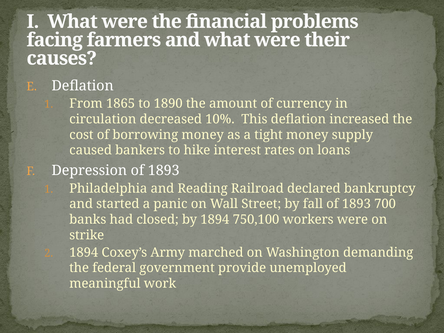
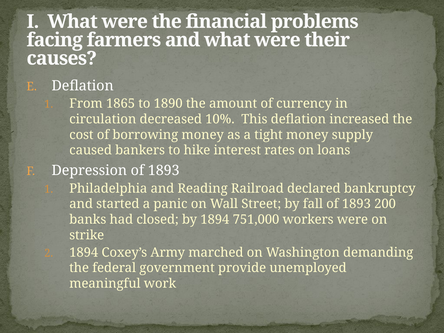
700: 700 -> 200
750,100: 750,100 -> 751,000
